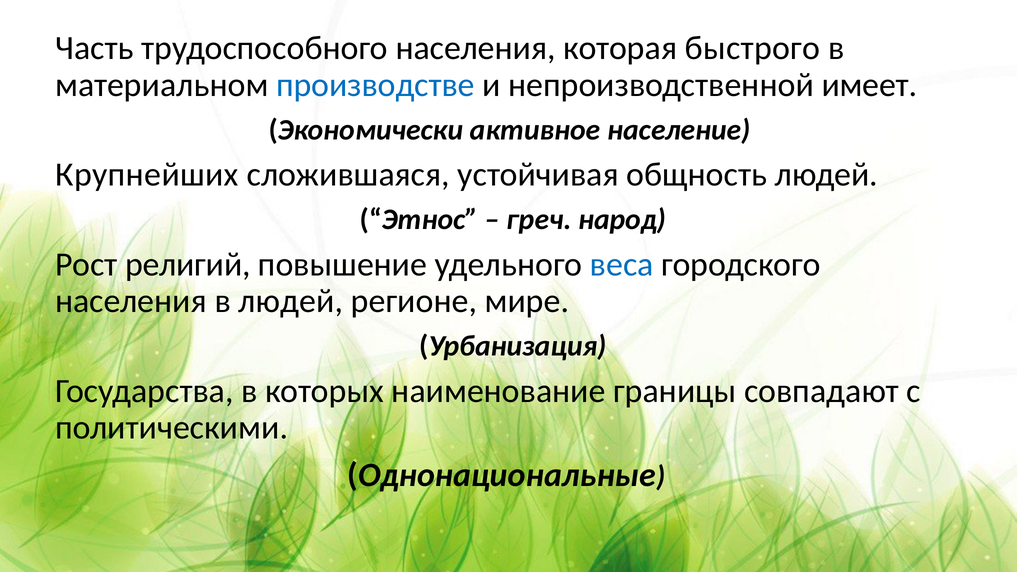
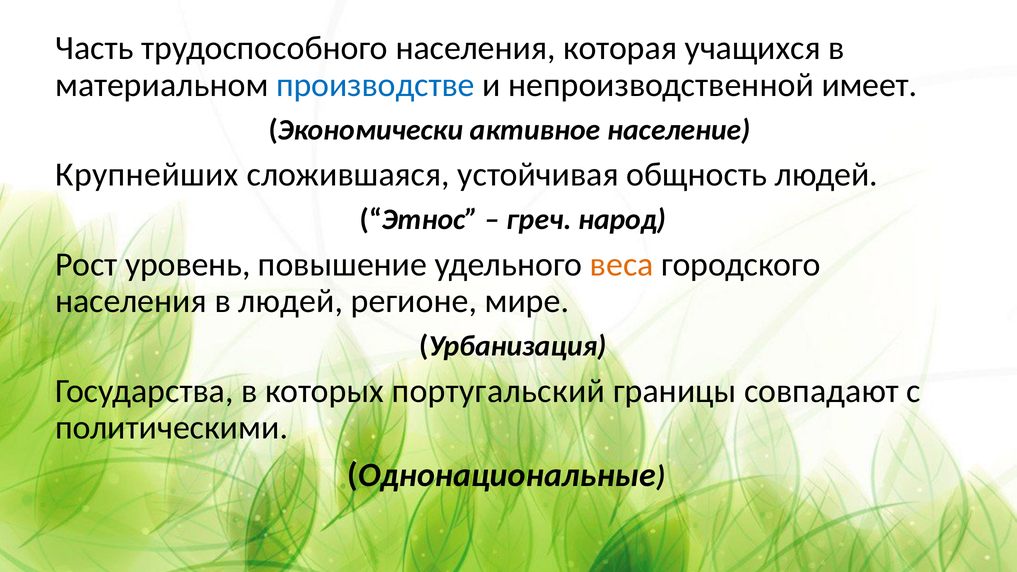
быстрого: быстрого -> учащихся
религий: религий -> уровень
веса colour: blue -> orange
наименование: наименование -> португальский
